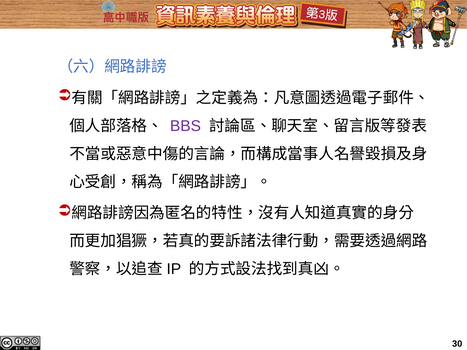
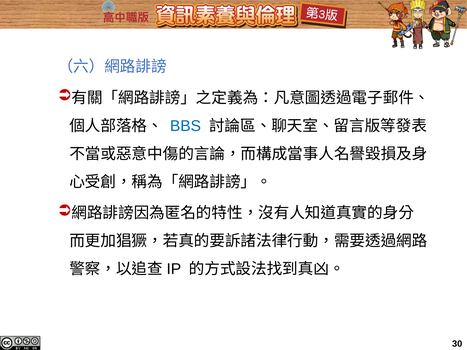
BBS colour: purple -> blue
